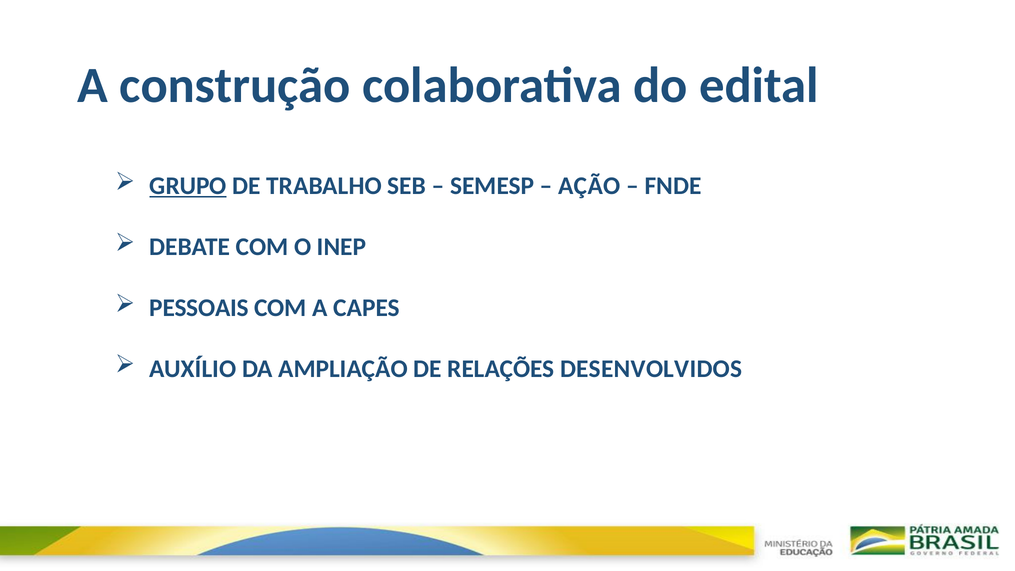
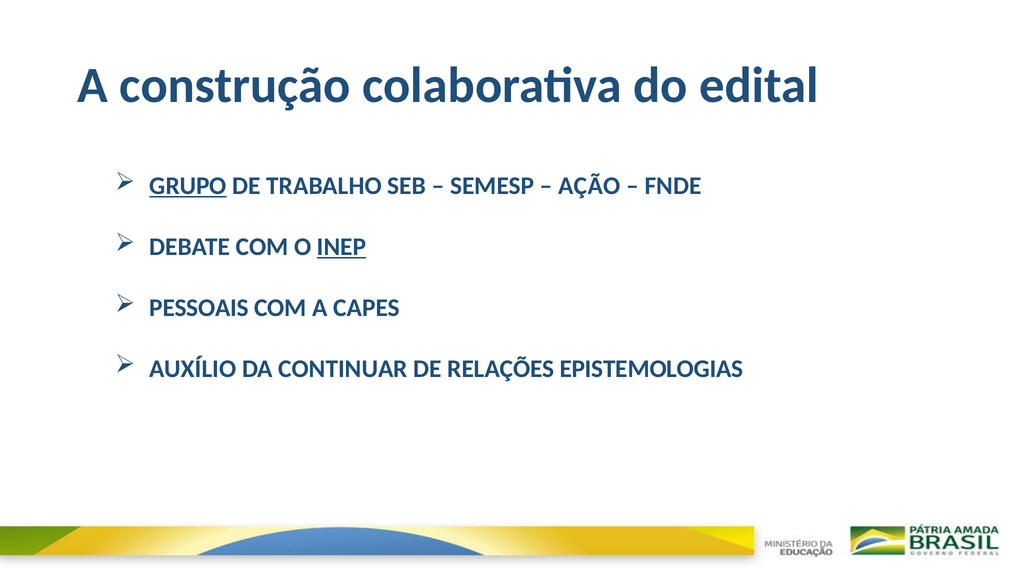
INEP underline: none -> present
AMPLIAÇÃO: AMPLIAÇÃO -> CONTINUAR
DESENVOLVIDOS: DESENVOLVIDOS -> EPISTEMOLOGIAS
